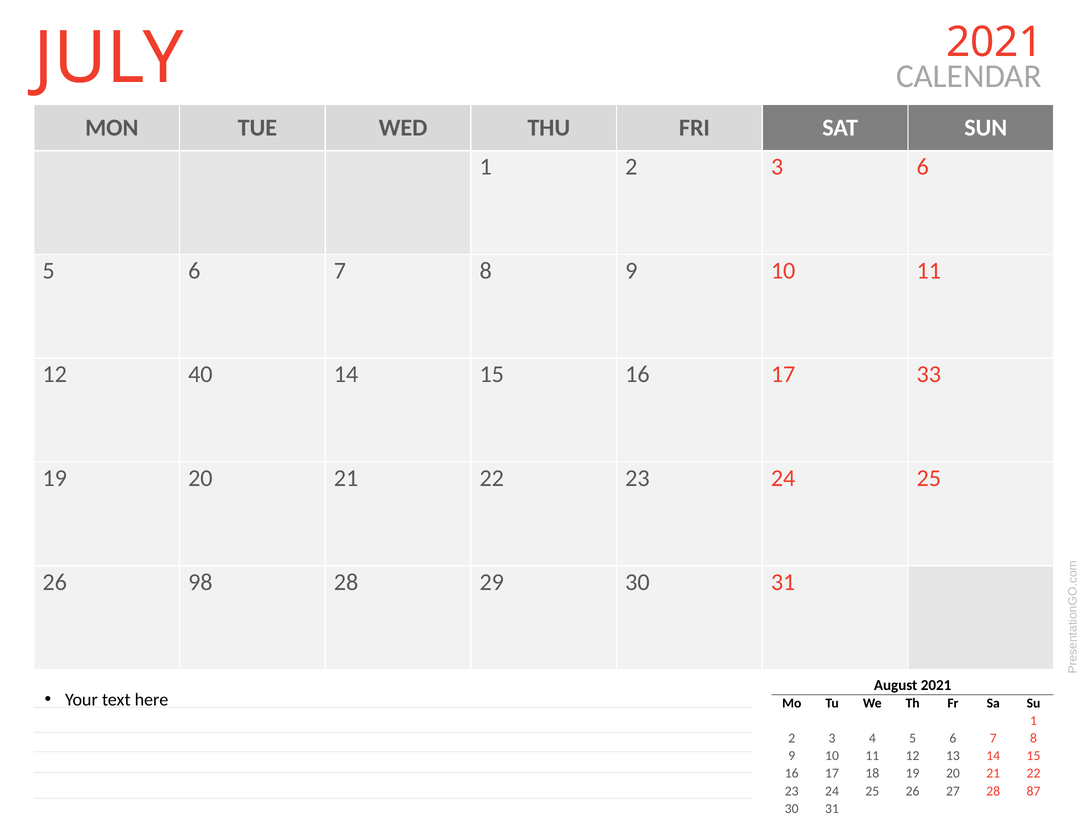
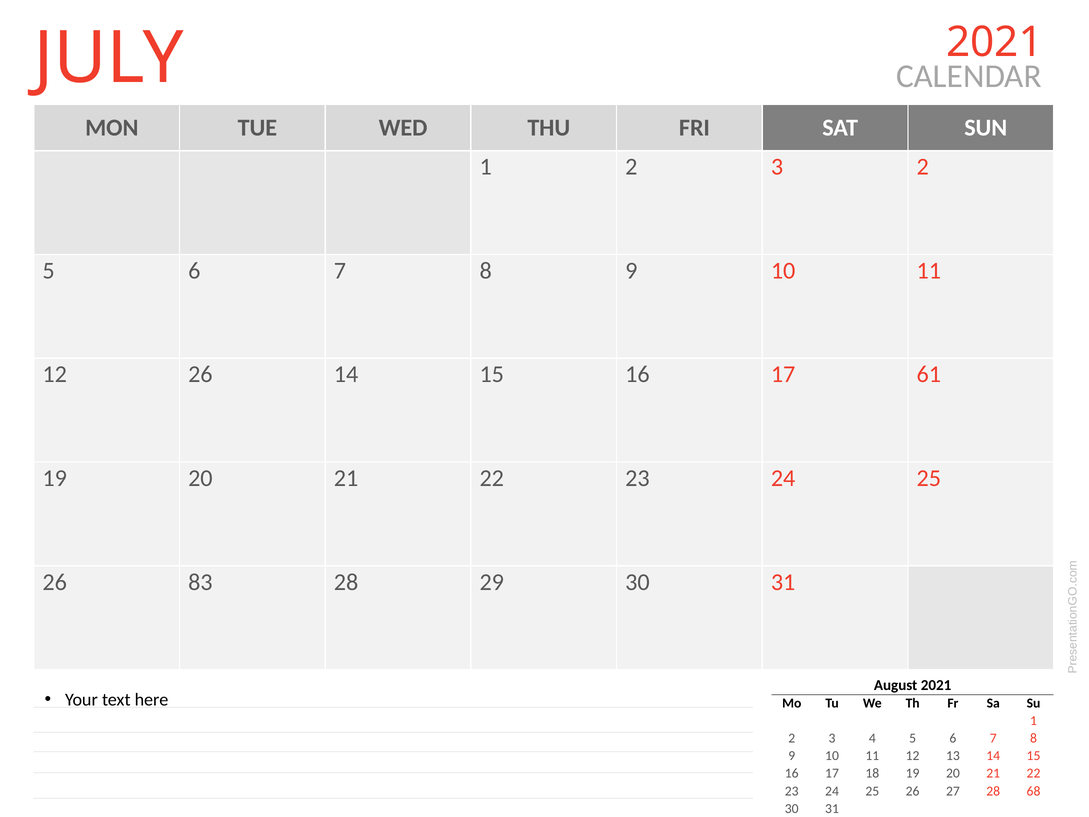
3 6: 6 -> 2
12 40: 40 -> 26
33: 33 -> 61
98: 98 -> 83
87: 87 -> 68
